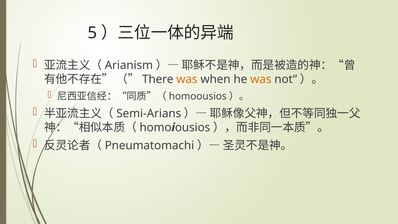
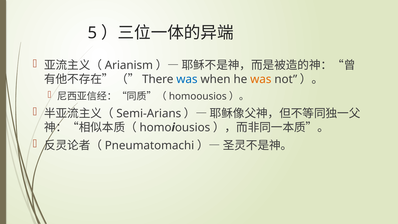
was at (187, 79) colour: orange -> blue
